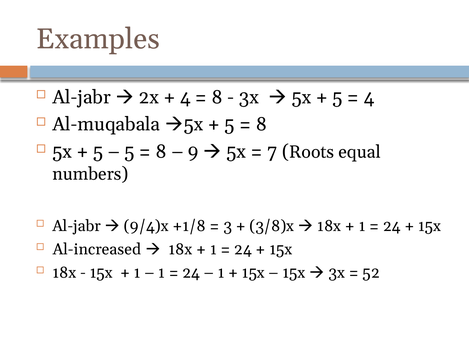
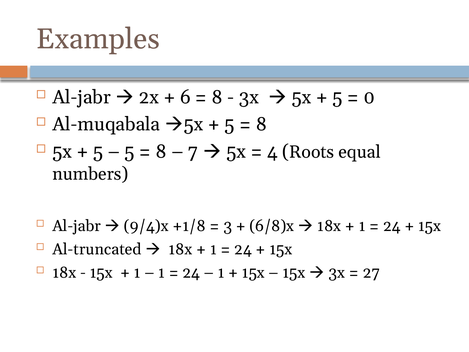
4 at (185, 97): 4 -> 6
4 at (369, 97): 4 -> 0
9: 9 -> 7
7: 7 -> 4
3/8)x: 3/8)x -> 6/8)x
Al-increased: Al-increased -> Al-truncated
52: 52 -> 27
